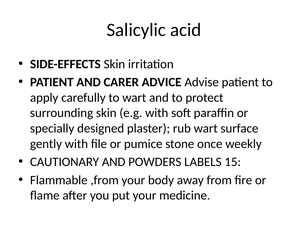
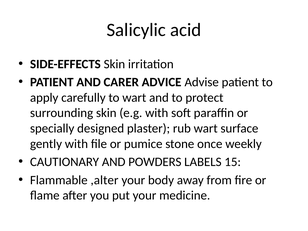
,from: ,from -> ,alter
